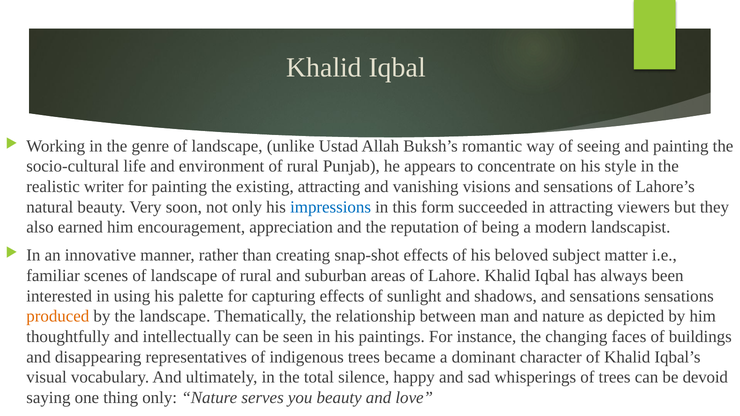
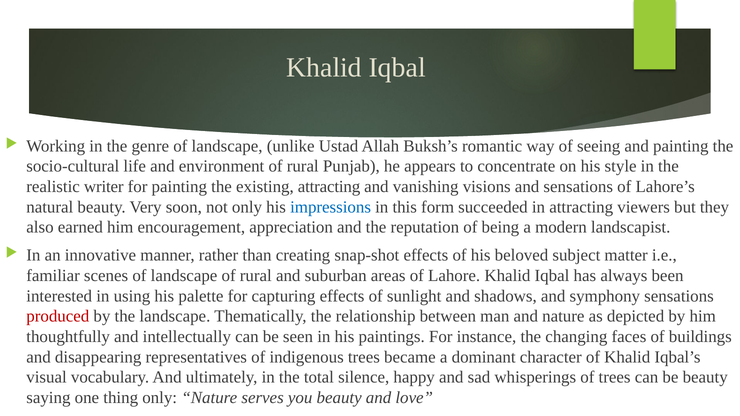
shadows and sensations: sensations -> symphony
produced colour: orange -> red
be devoid: devoid -> beauty
